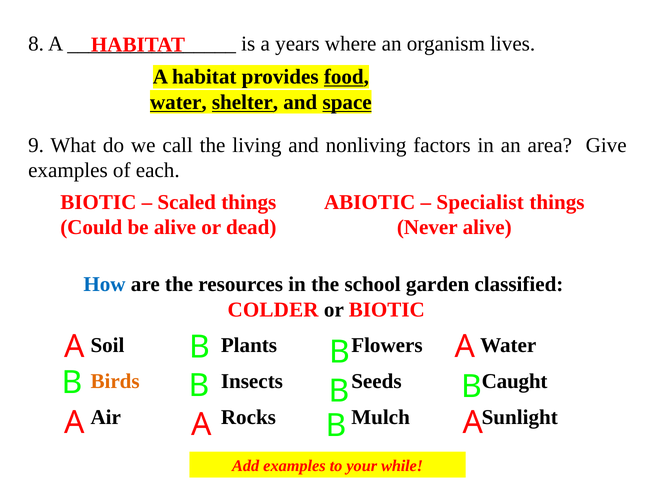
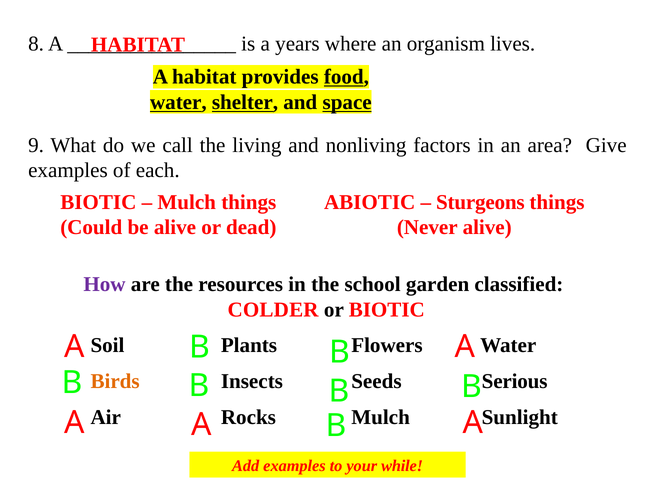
Scaled at (187, 202): Scaled -> Mulch
Specialist: Specialist -> Sturgeons
How colour: blue -> purple
Caught: Caught -> Serious
